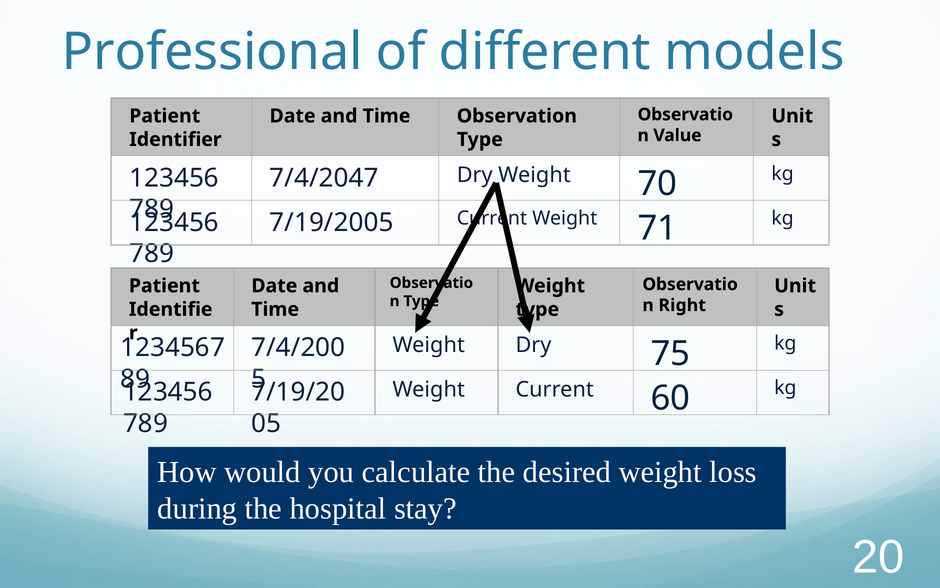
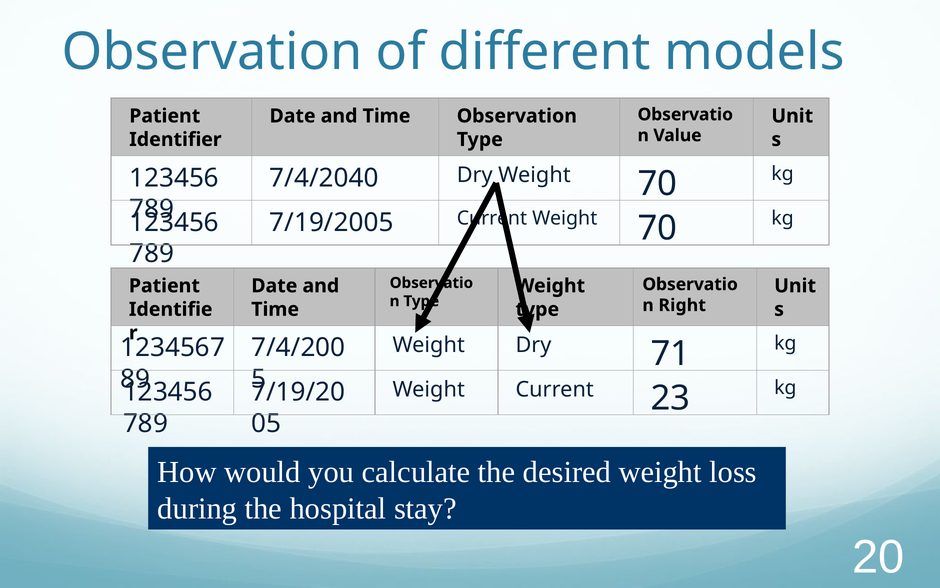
Professional at (212, 52): Professional -> Observation
7/4/2047: 7/4/2047 -> 7/4/2040
71 at (657, 228): 71 -> 70
75: 75 -> 71
60: 60 -> 23
